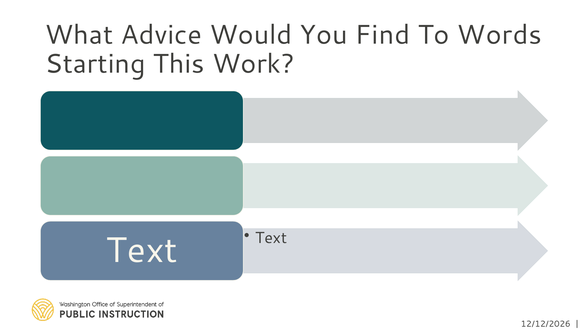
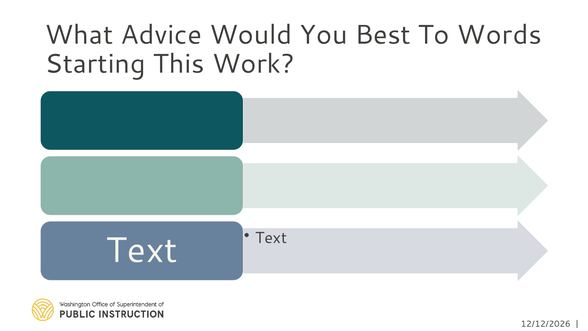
Find: Find -> Best
